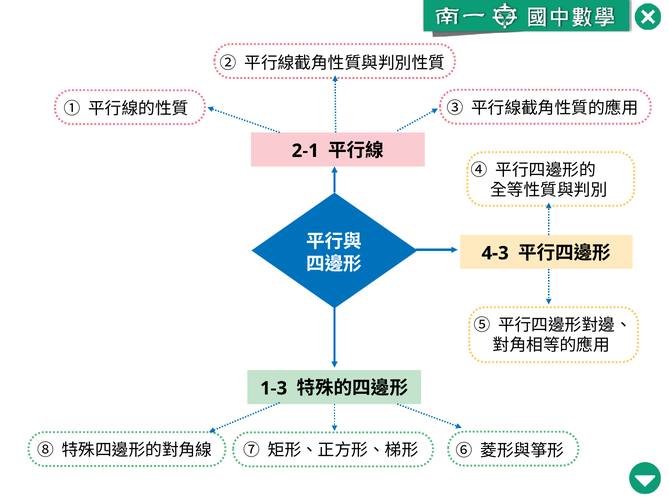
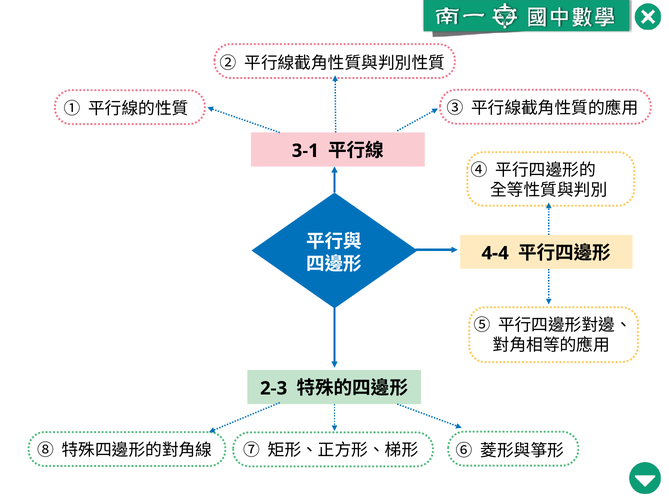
2-1: 2-1 -> 3-1
4-3: 4-3 -> 4-4
1-3: 1-3 -> 2-3
